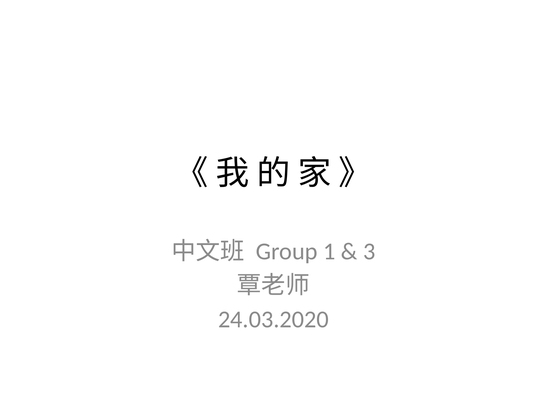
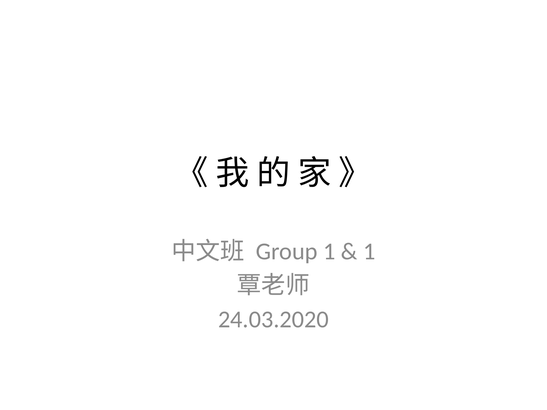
3 at (369, 251): 3 -> 1
